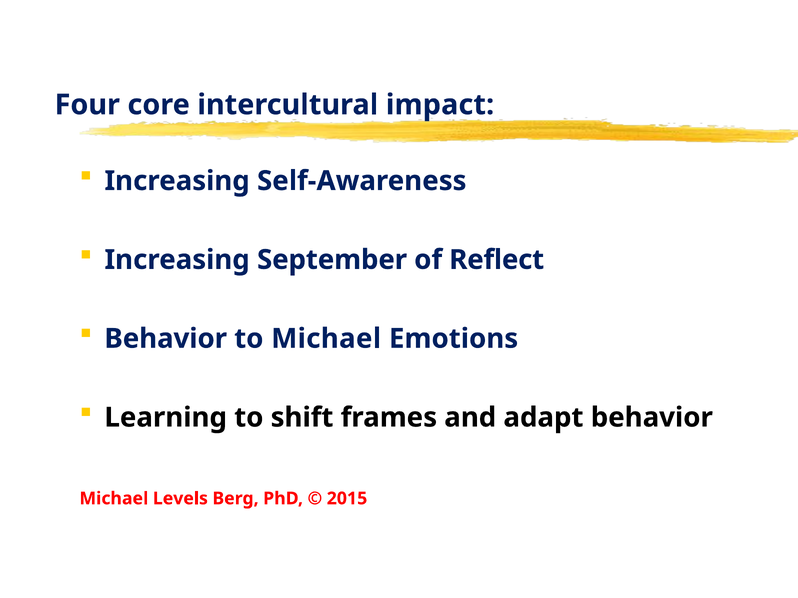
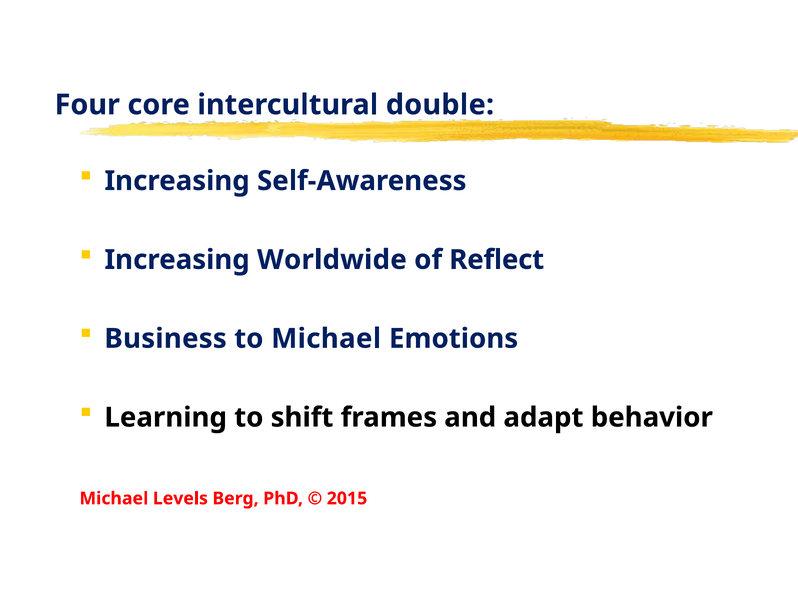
impact: impact -> double
September: September -> Worldwide
Behavior at (166, 339): Behavior -> Business
